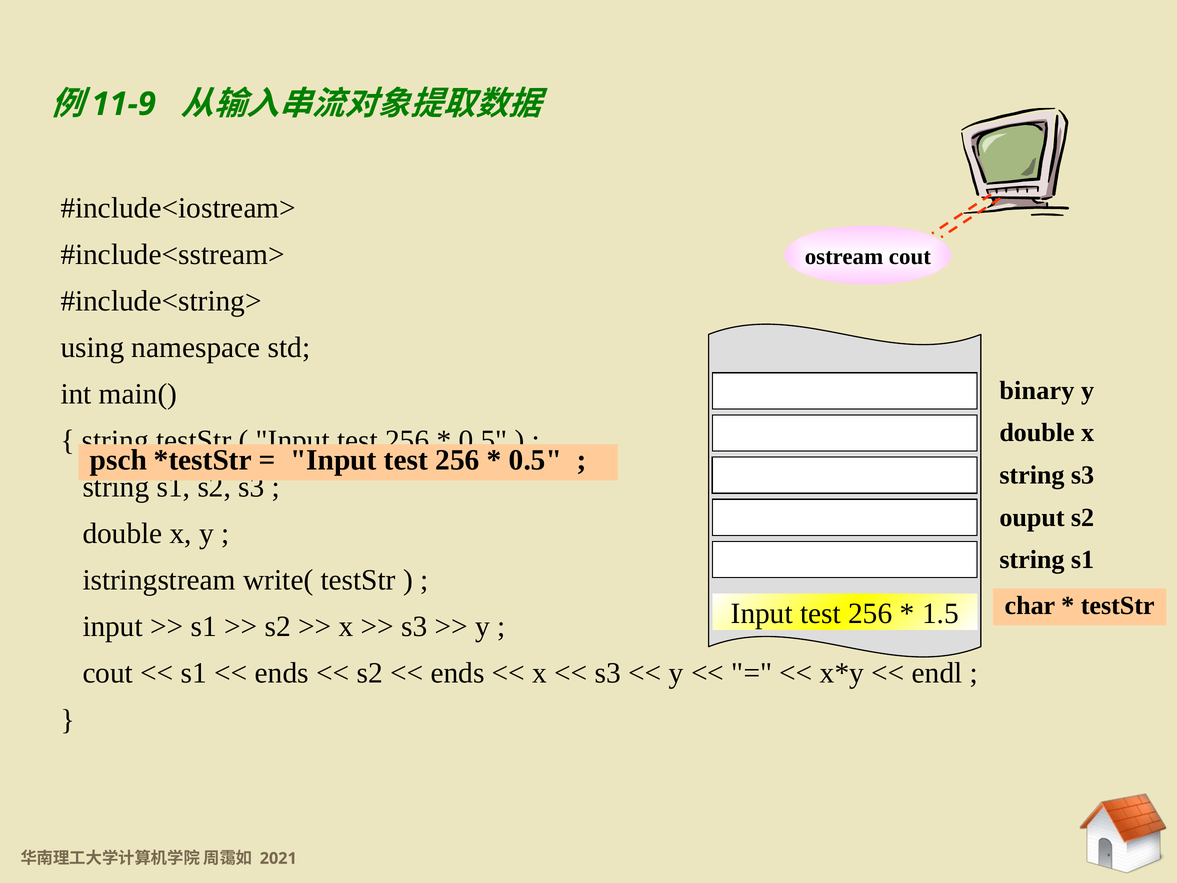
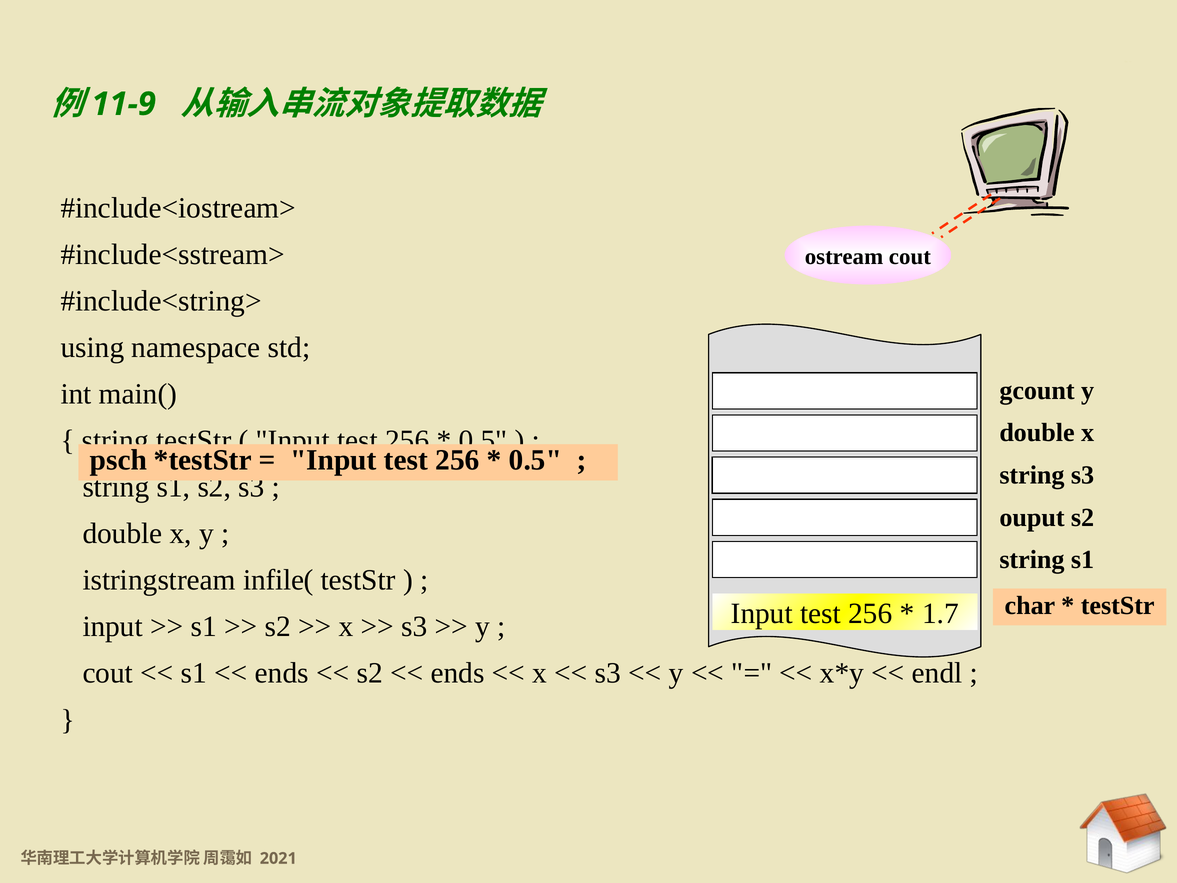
binary: binary -> gcount
write(: write( -> infile(
1.5: 1.5 -> 1.7
